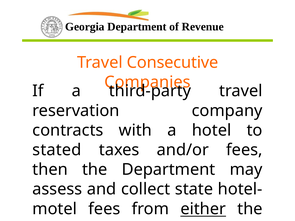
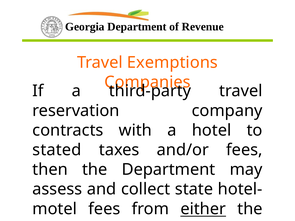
Consecutive: Consecutive -> Exemptions
